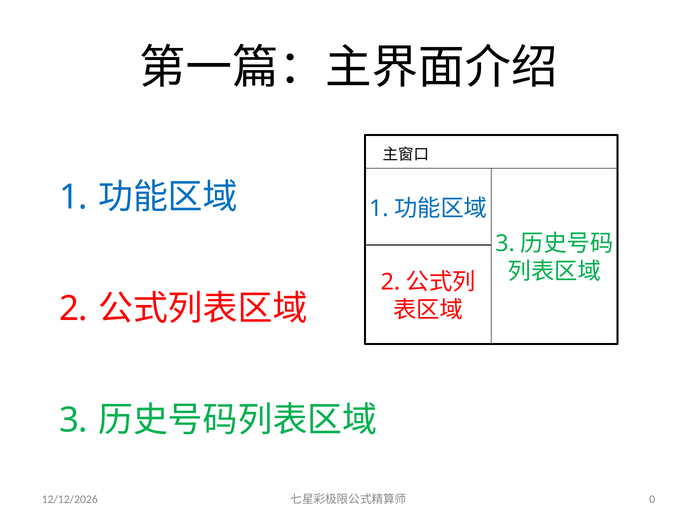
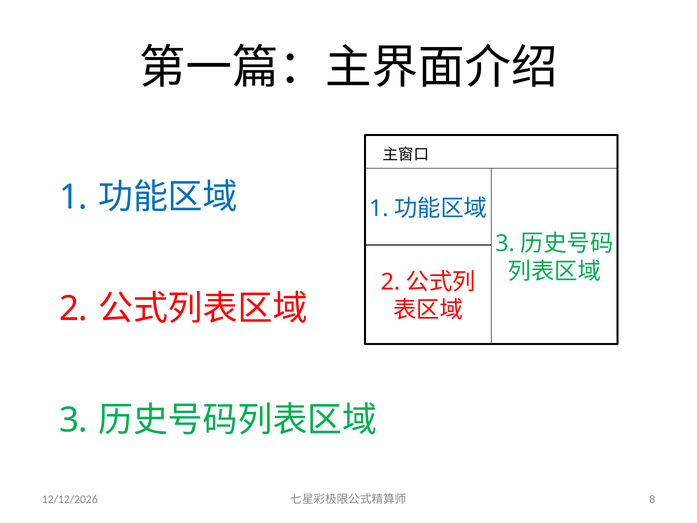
0: 0 -> 8
